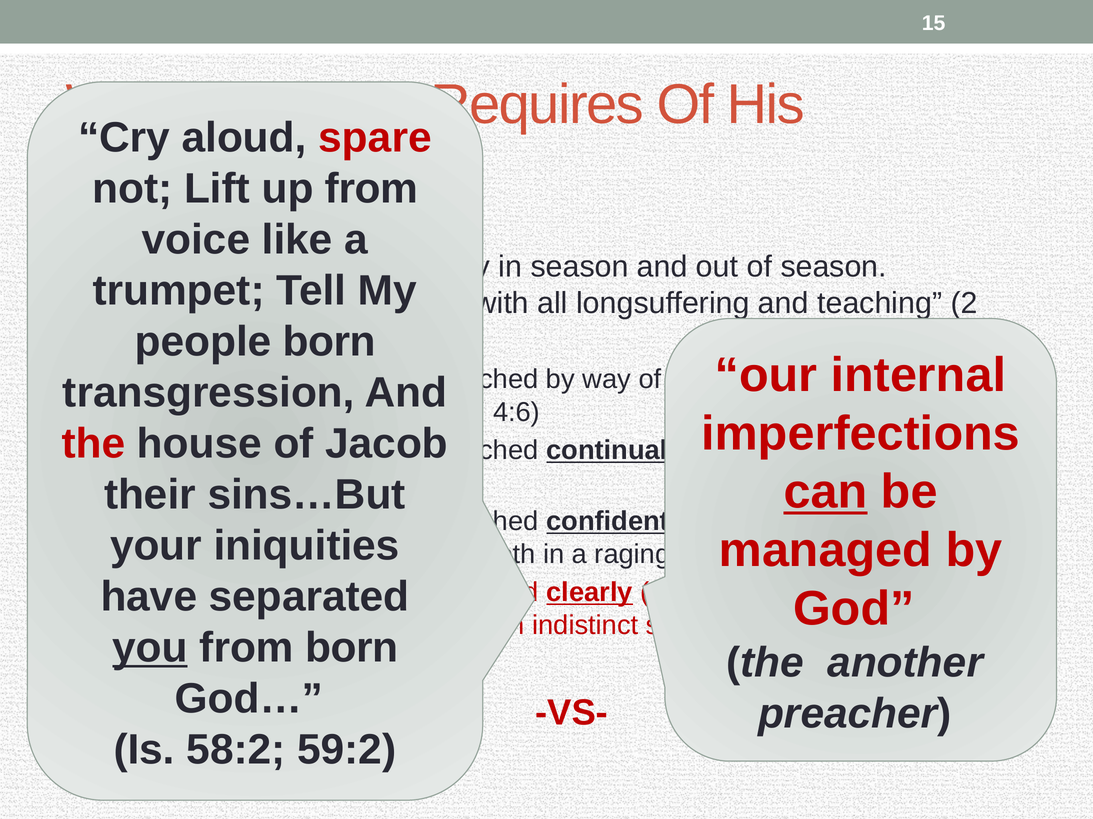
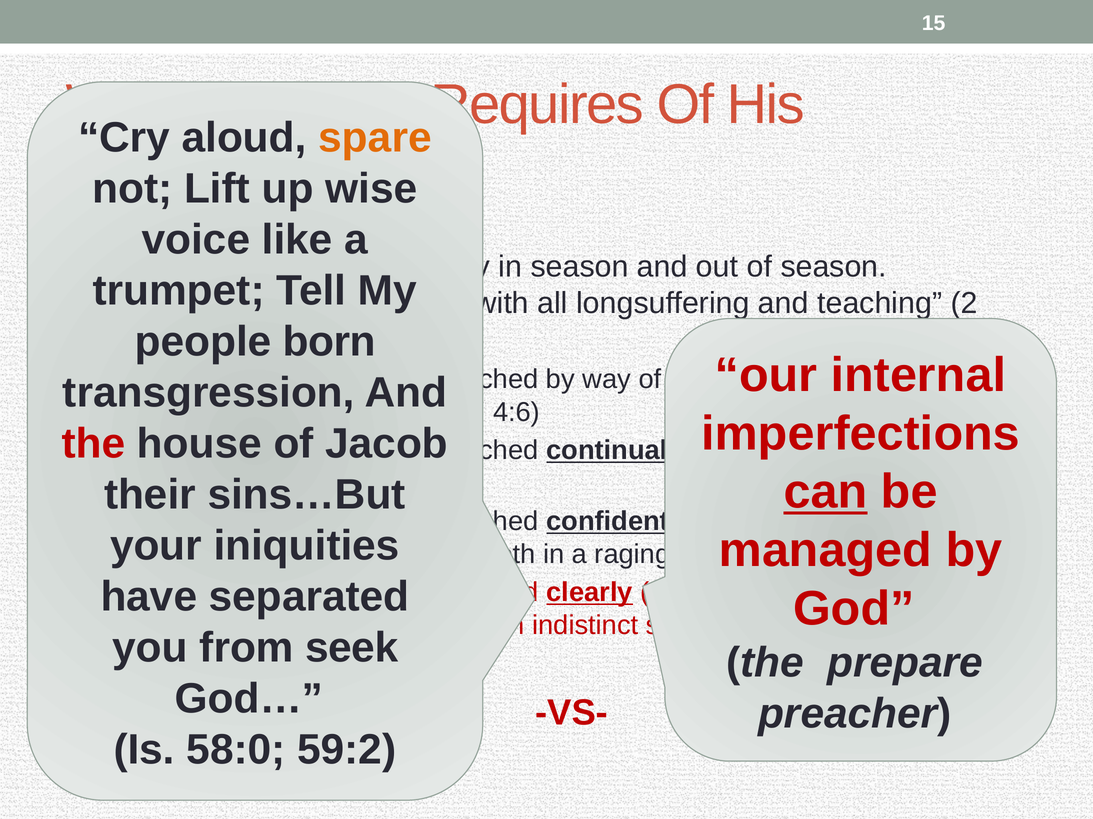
spare colour: red -> orange
from at (371, 189): from -> wise
you underline: present -> none
from born: born -> seek
another: another -> prepare
58:2: 58:2 -> 58:0
